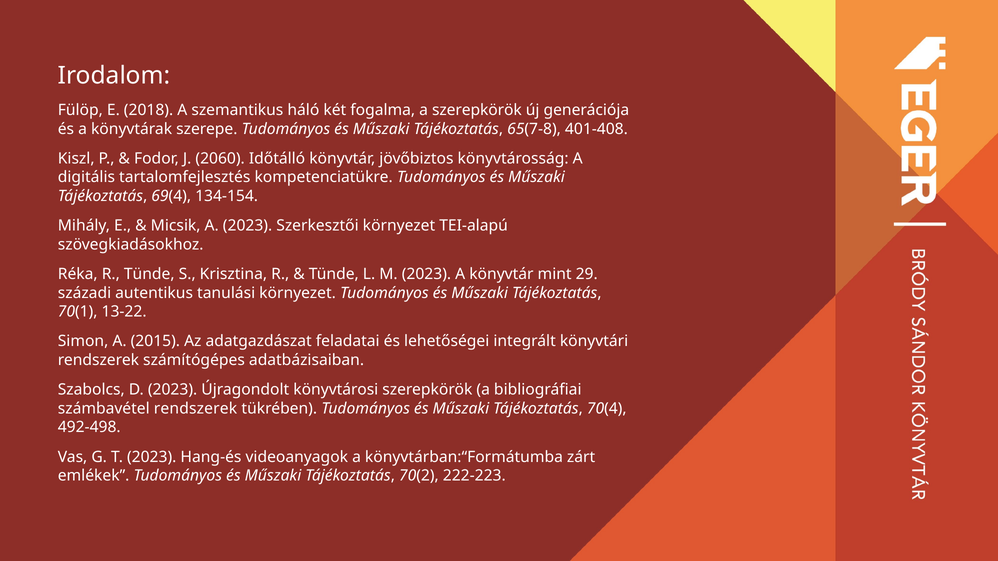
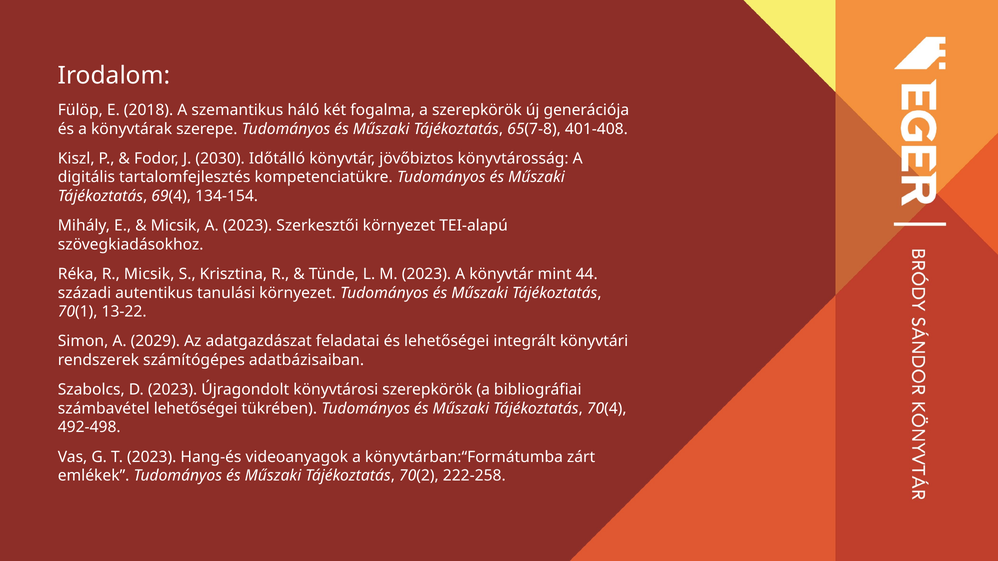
2060: 2060 -> 2030
R Tünde: Tünde -> Micsik
29: 29 -> 44
2015: 2015 -> 2029
számbavétel rendszerek: rendszerek -> lehetőségei
222-223: 222-223 -> 222-258
